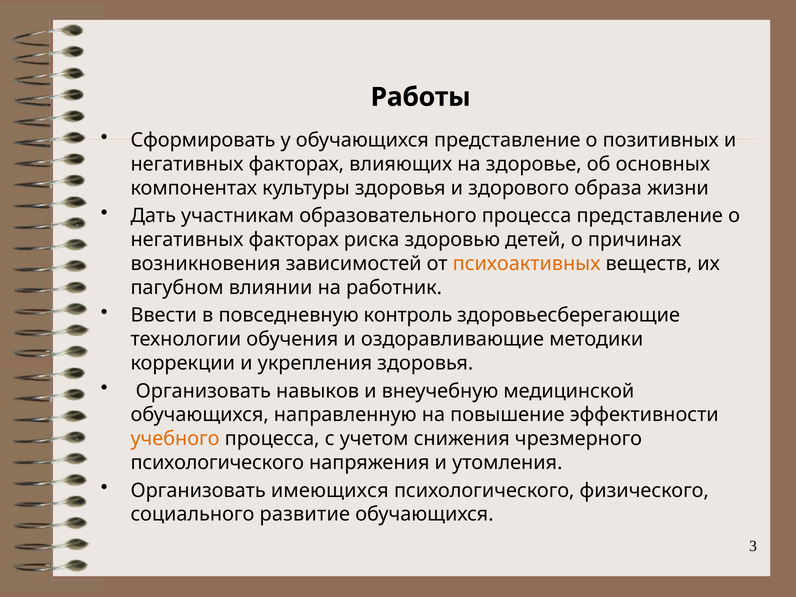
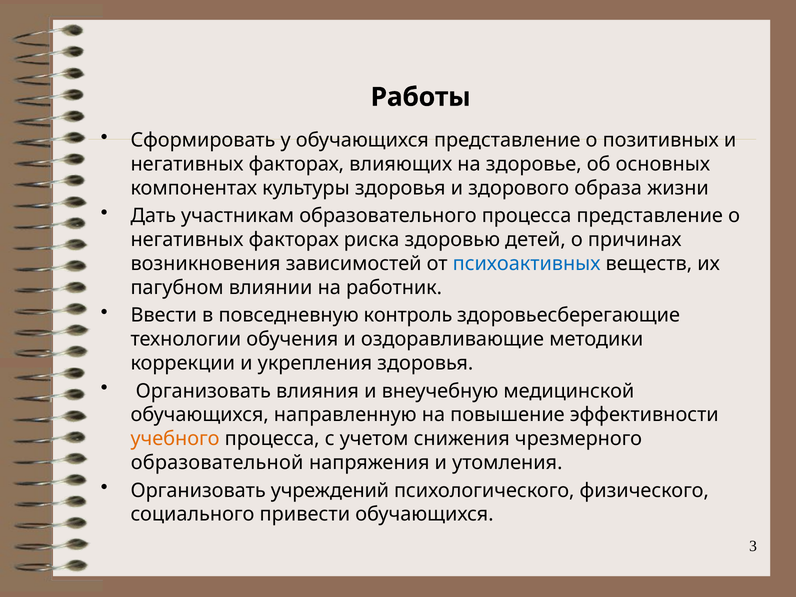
психоактивных colour: orange -> blue
навыков: навыков -> влияния
психологического at (217, 463): психологического -> образовательной
имеющихся: имеющихся -> учреждений
развитие: развитие -> привести
